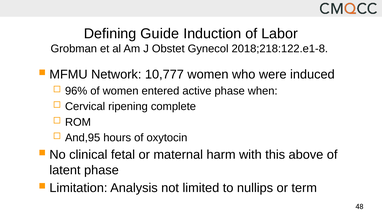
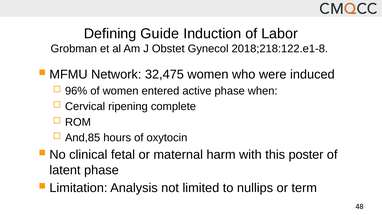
10,777: 10,777 -> 32,475
And,95: And,95 -> And,85
above: above -> poster
